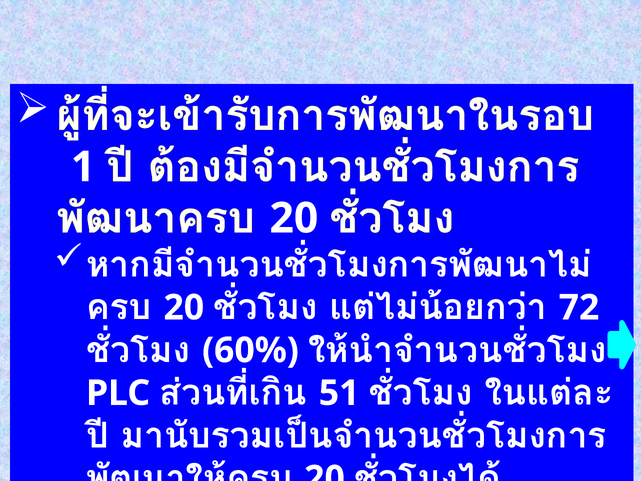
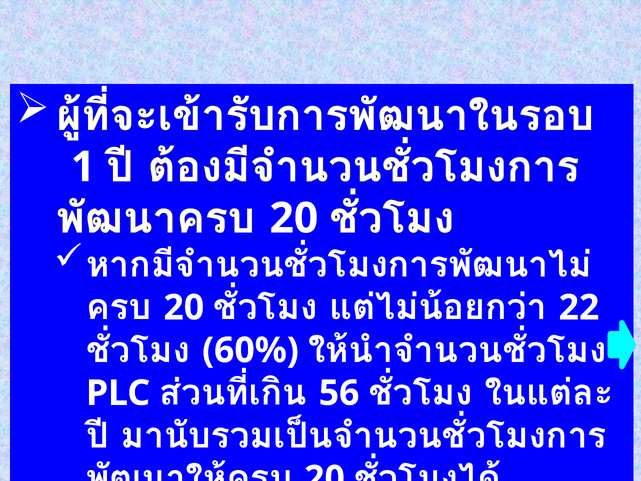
72: 72 -> 22
51: 51 -> 56
